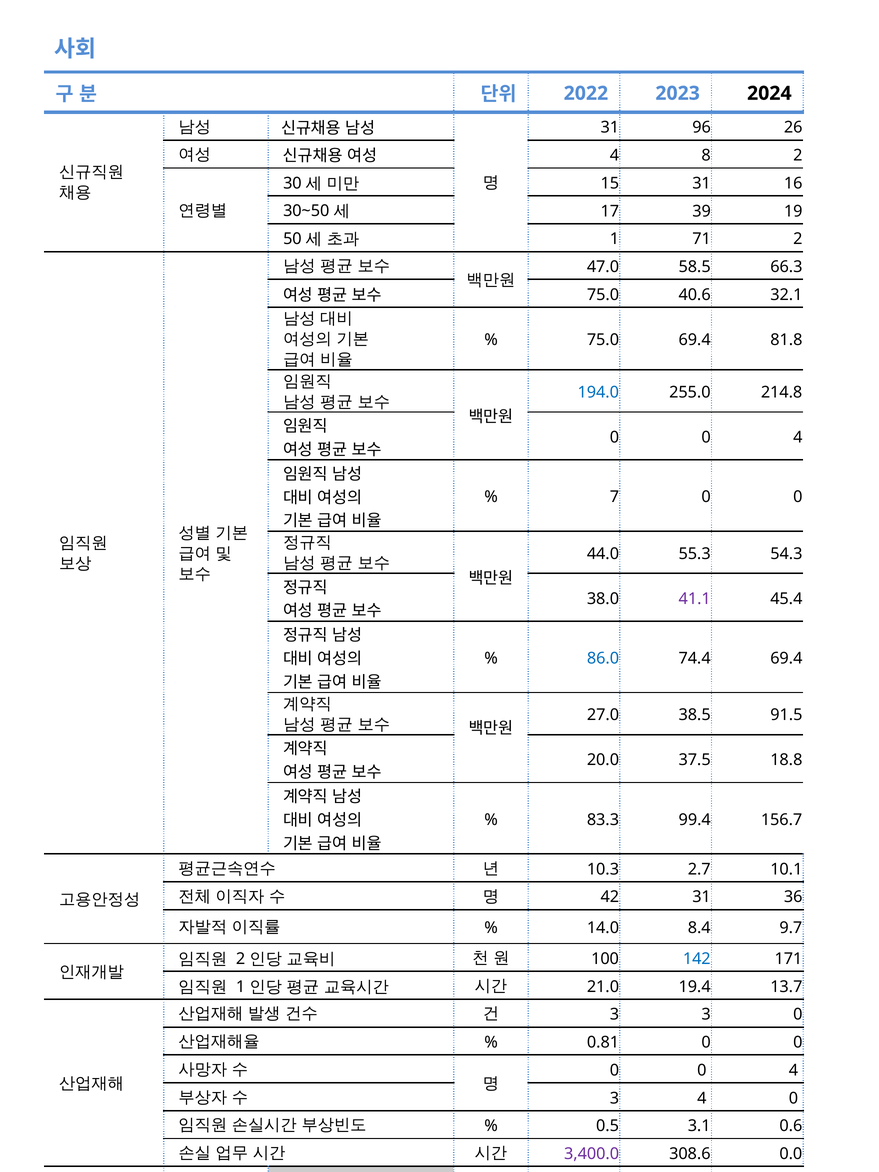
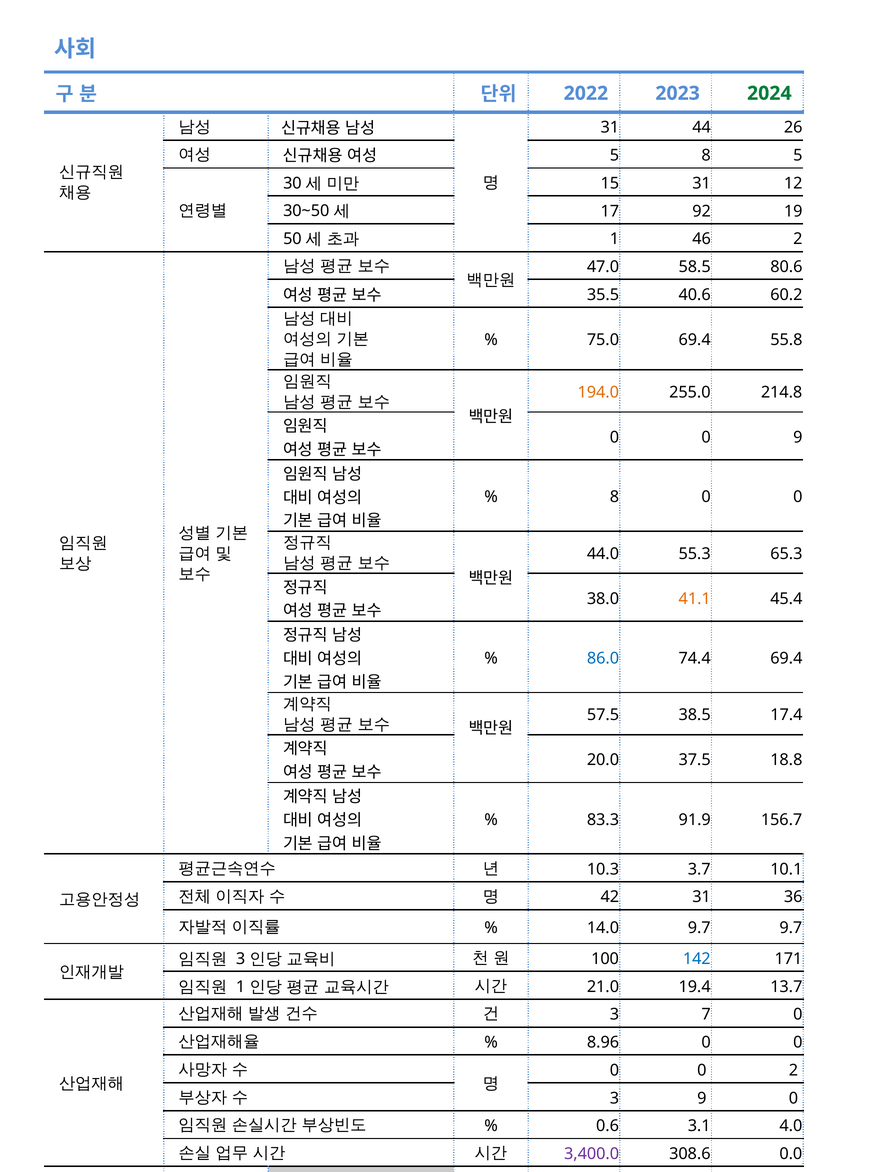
2024 colour: black -> green
96: 96 -> 44
4 at (614, 155): 4 -> 5
8 2: 2 -> 5
16: 16 -> 12
39: 39 -> 92
71: 71 -> 46
66.3: 66.3 -> 80.6
75.0 at (603, 295): 75.0 -> 35.5
32.1: 32.1 -> 60.2
81.8: 81.8 -> 55.8
194.0 colour: blue -> orange
4 at (798, 437): 4 -> 9
7 at (614, 497): 7 -> 8
54.3: 54.3 -> 65.3
41.1 colour: purple -> orange
27.0: 27.0 -> 57.5
91.5: 91.5 -> 17.4
99.4: 99.4 -> 91.9
2.7: 2.7 -> 3.7
14.0 8.4: 8.4 -> 9.7
2 at (241, 959): 2 -> 3
3 3: 3 -> 7
0.81: 0.81 -> 8.96
4 at (793, 1070): 4 -> 2
3 4: 4 -> 9
0.5: 0.5 -> 0.6
0.6: 0.6 -> 4.0
